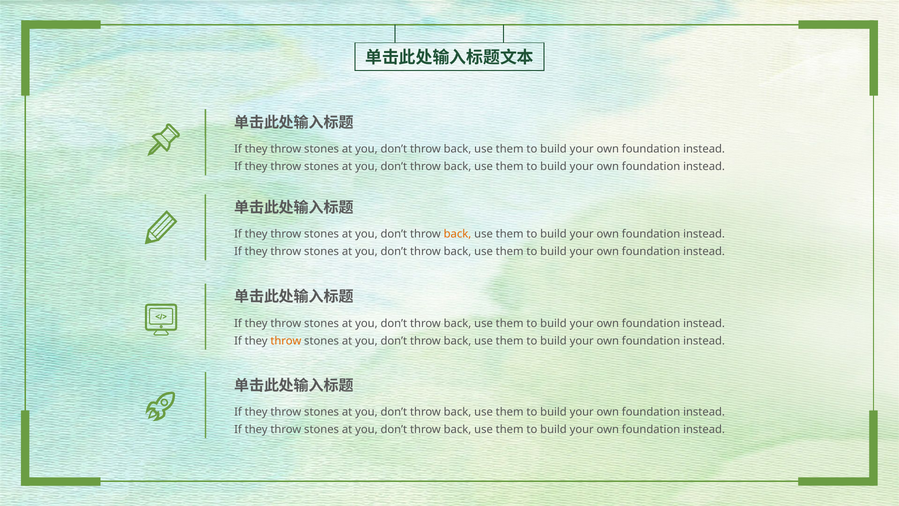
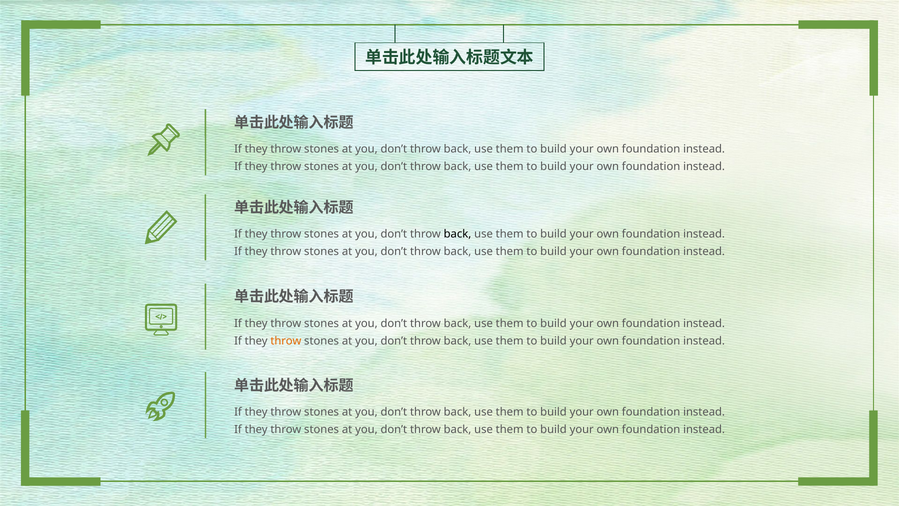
back at (457, 234) colour: orange -> black
